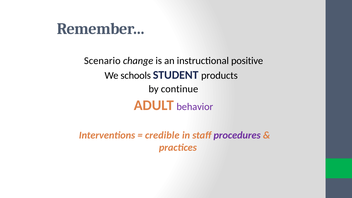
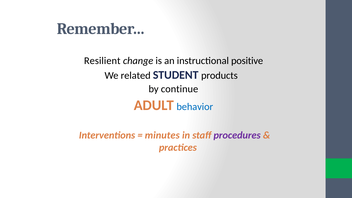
Scenario: Scenario -> Resilient
schools: schools -> related
behavior colour: purple -> blue
credible: credible -> minutes
